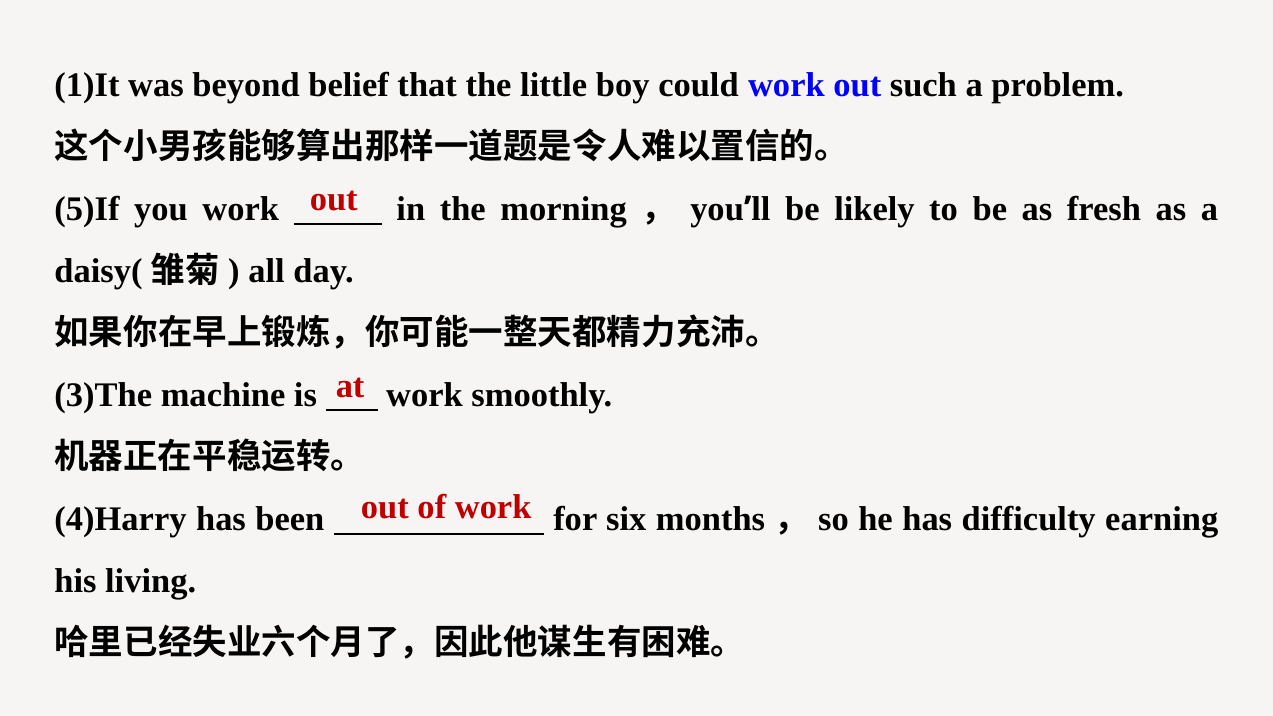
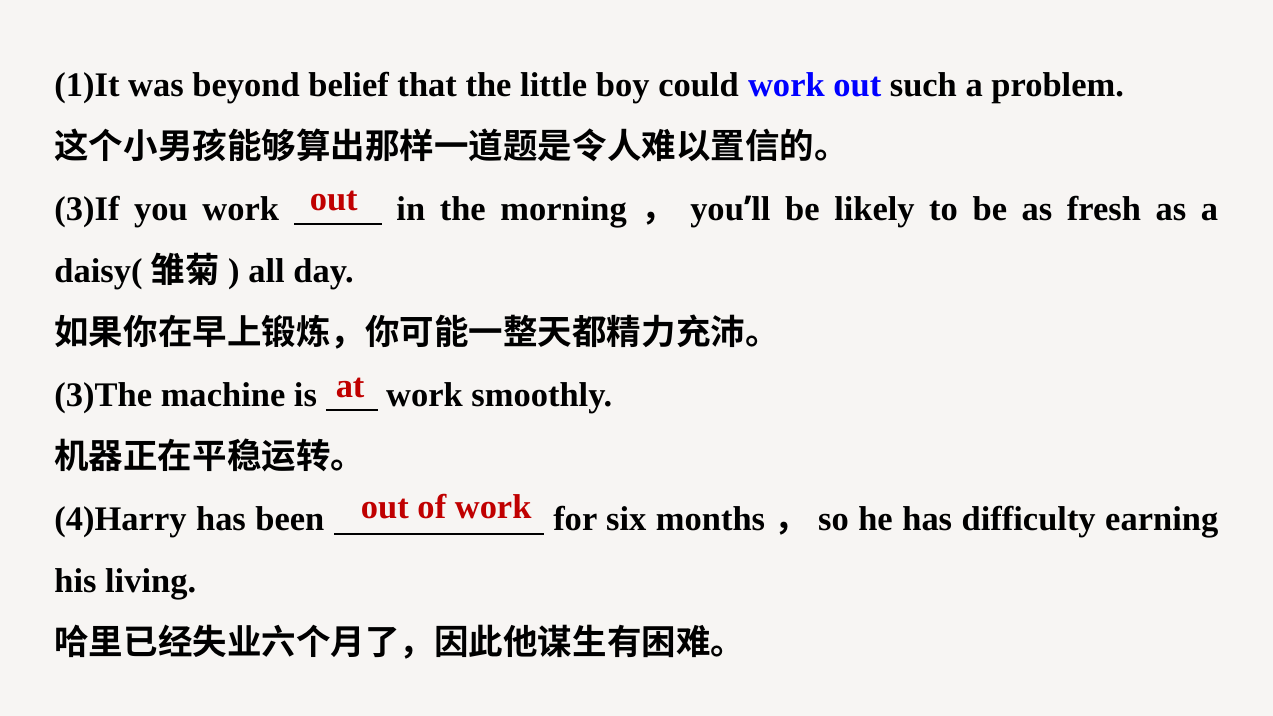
5)If: 5)If -> 3)If
